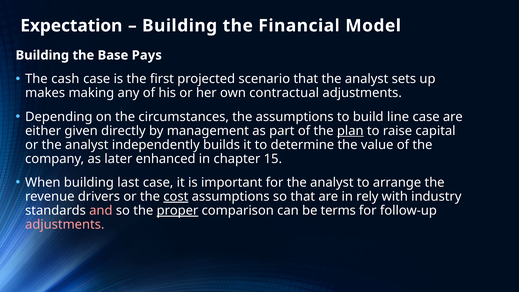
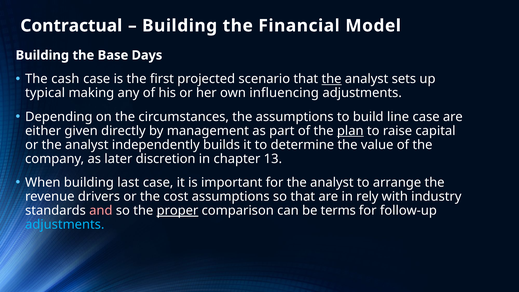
Expectation: Expectation -> Contractual
Pays: Pays -> Days
the at (332, 79) underline: none -> present
makes: makes -> typical
contractual: contractual -> influencing
enhanced: enhanced -> discretion
15: 15 -> 13
cost underline: present -> none
adjustments at (65, 224) colour: pink -> light blue
